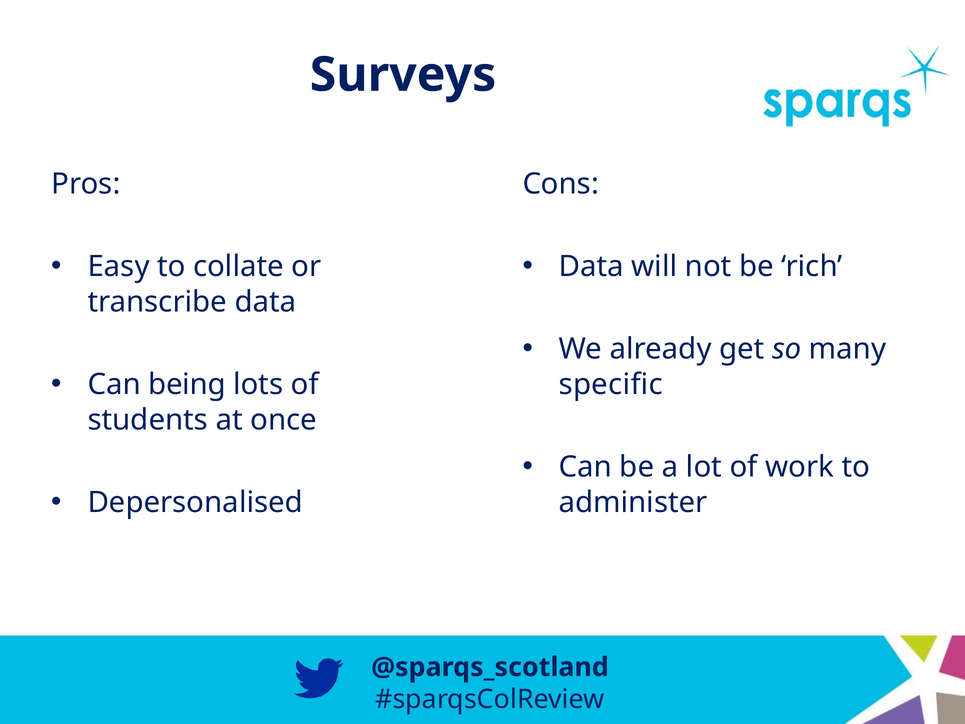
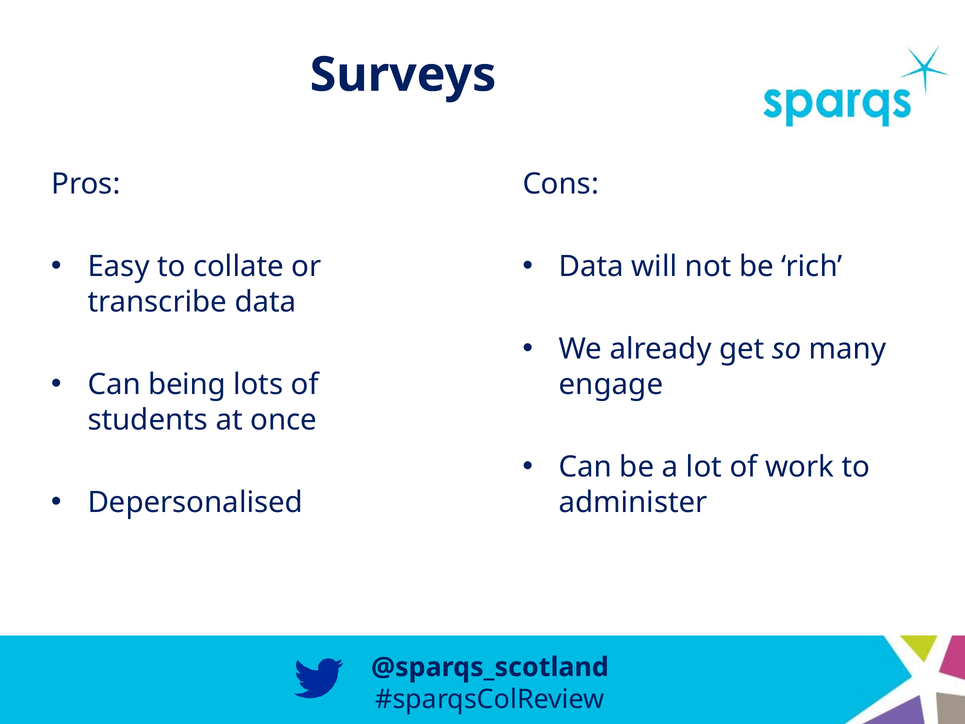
specific: specific -> engage
